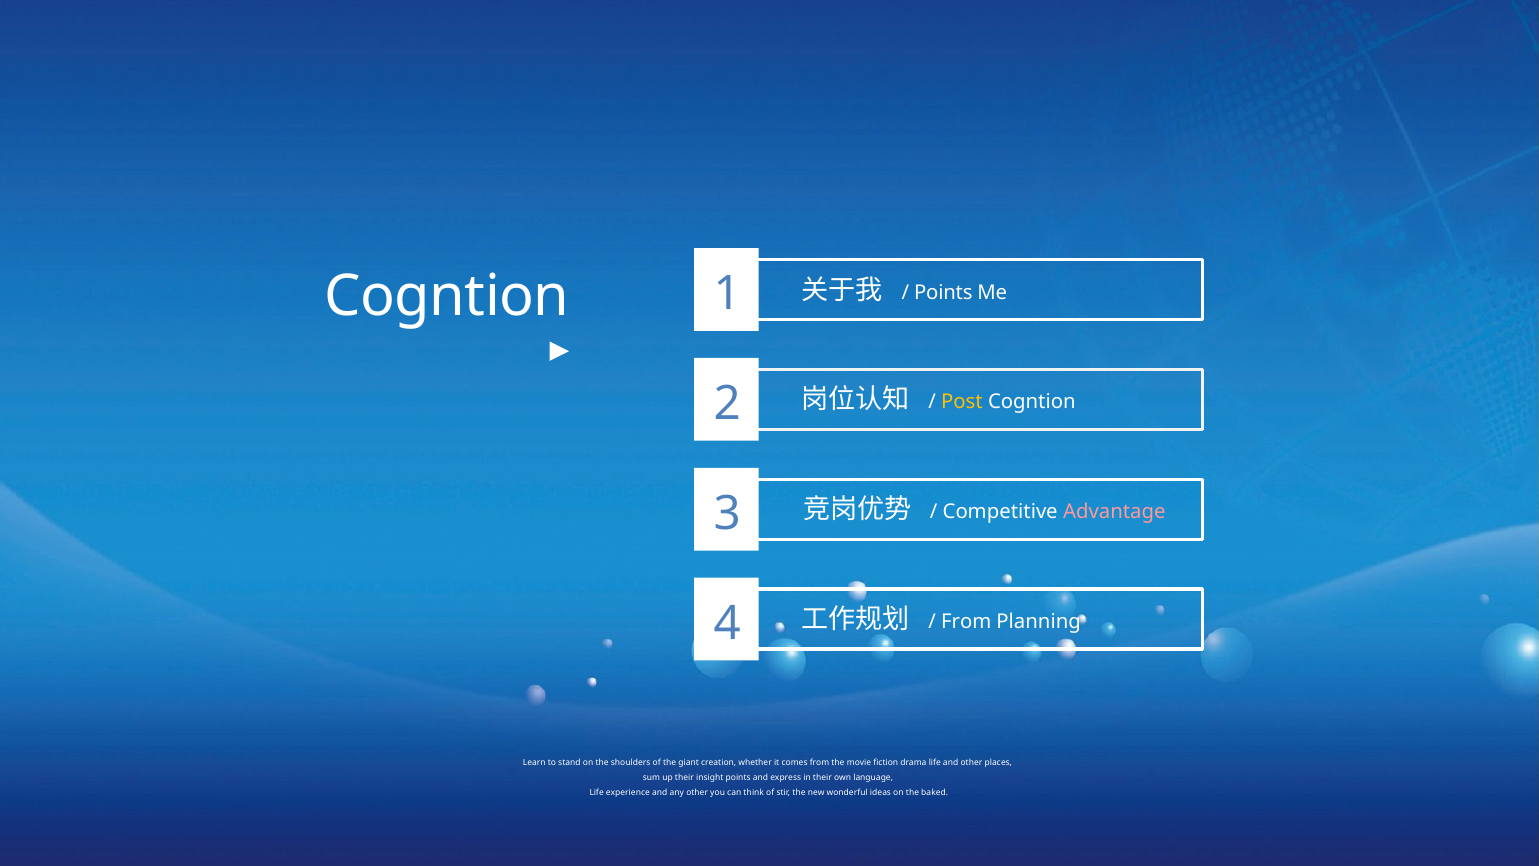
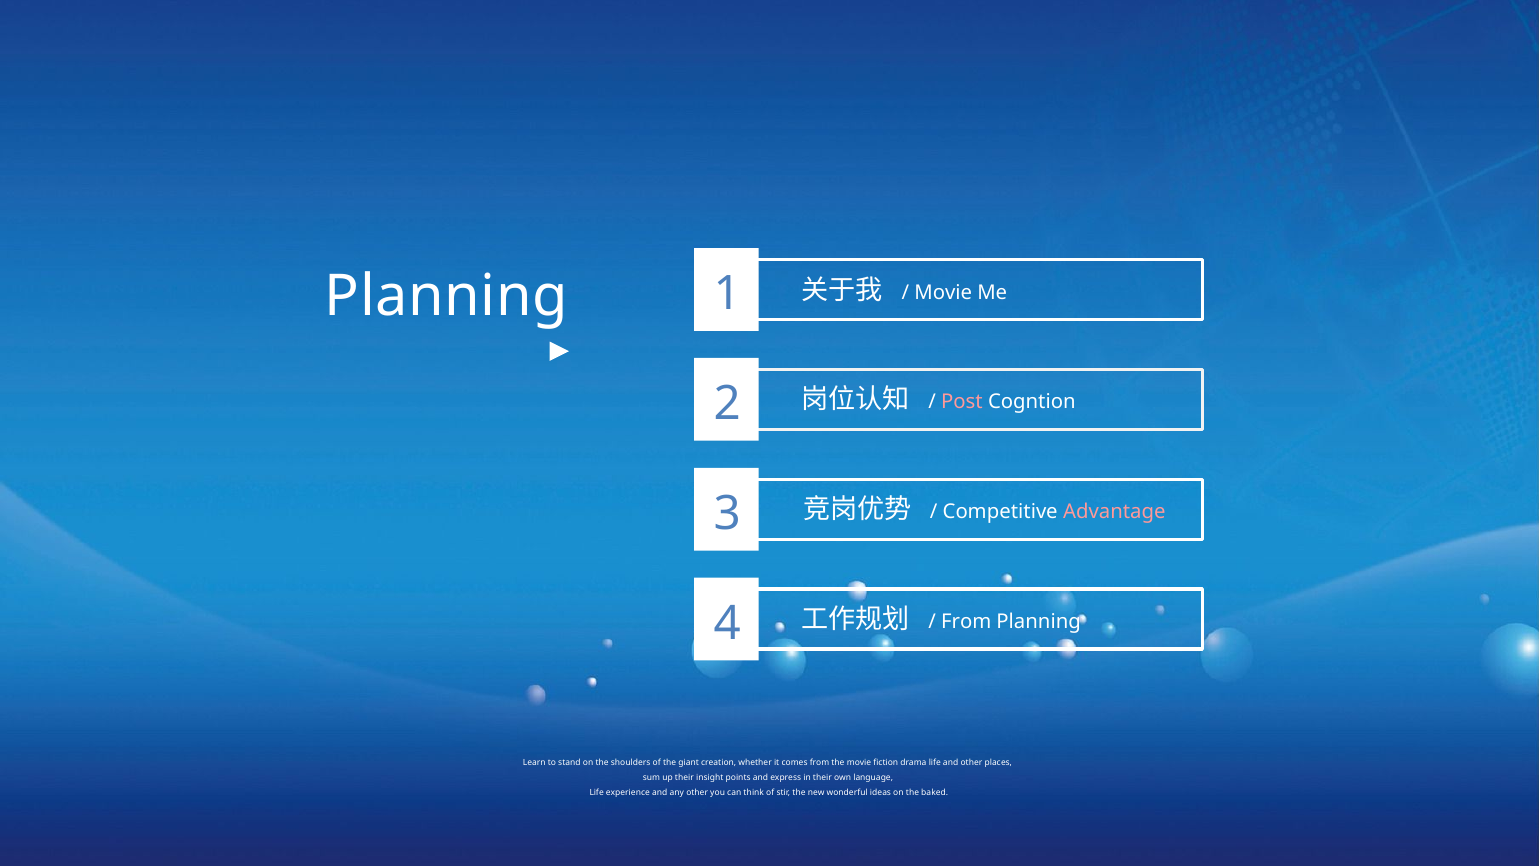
Points at (943, 292): Points -> Movie
Cogntion at (447, 297): Cogntion -> Planning
Post colour: yellow -> pink
